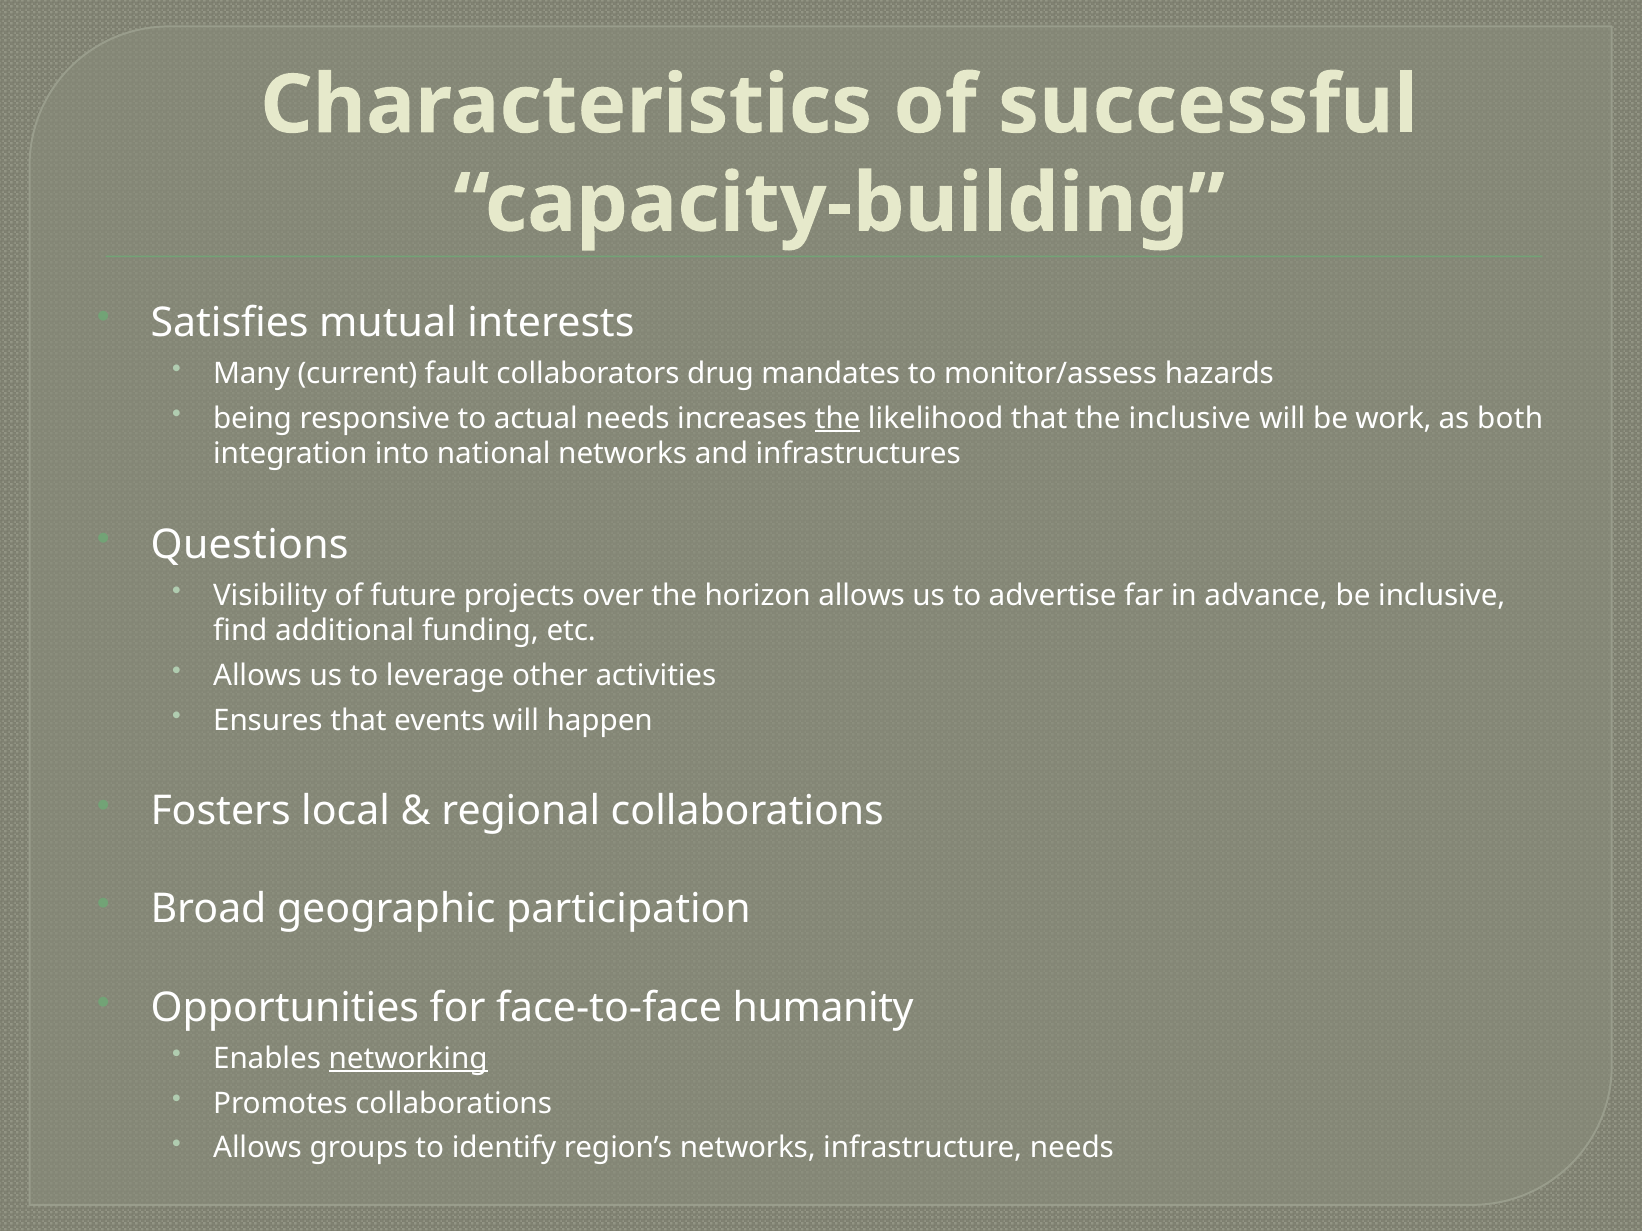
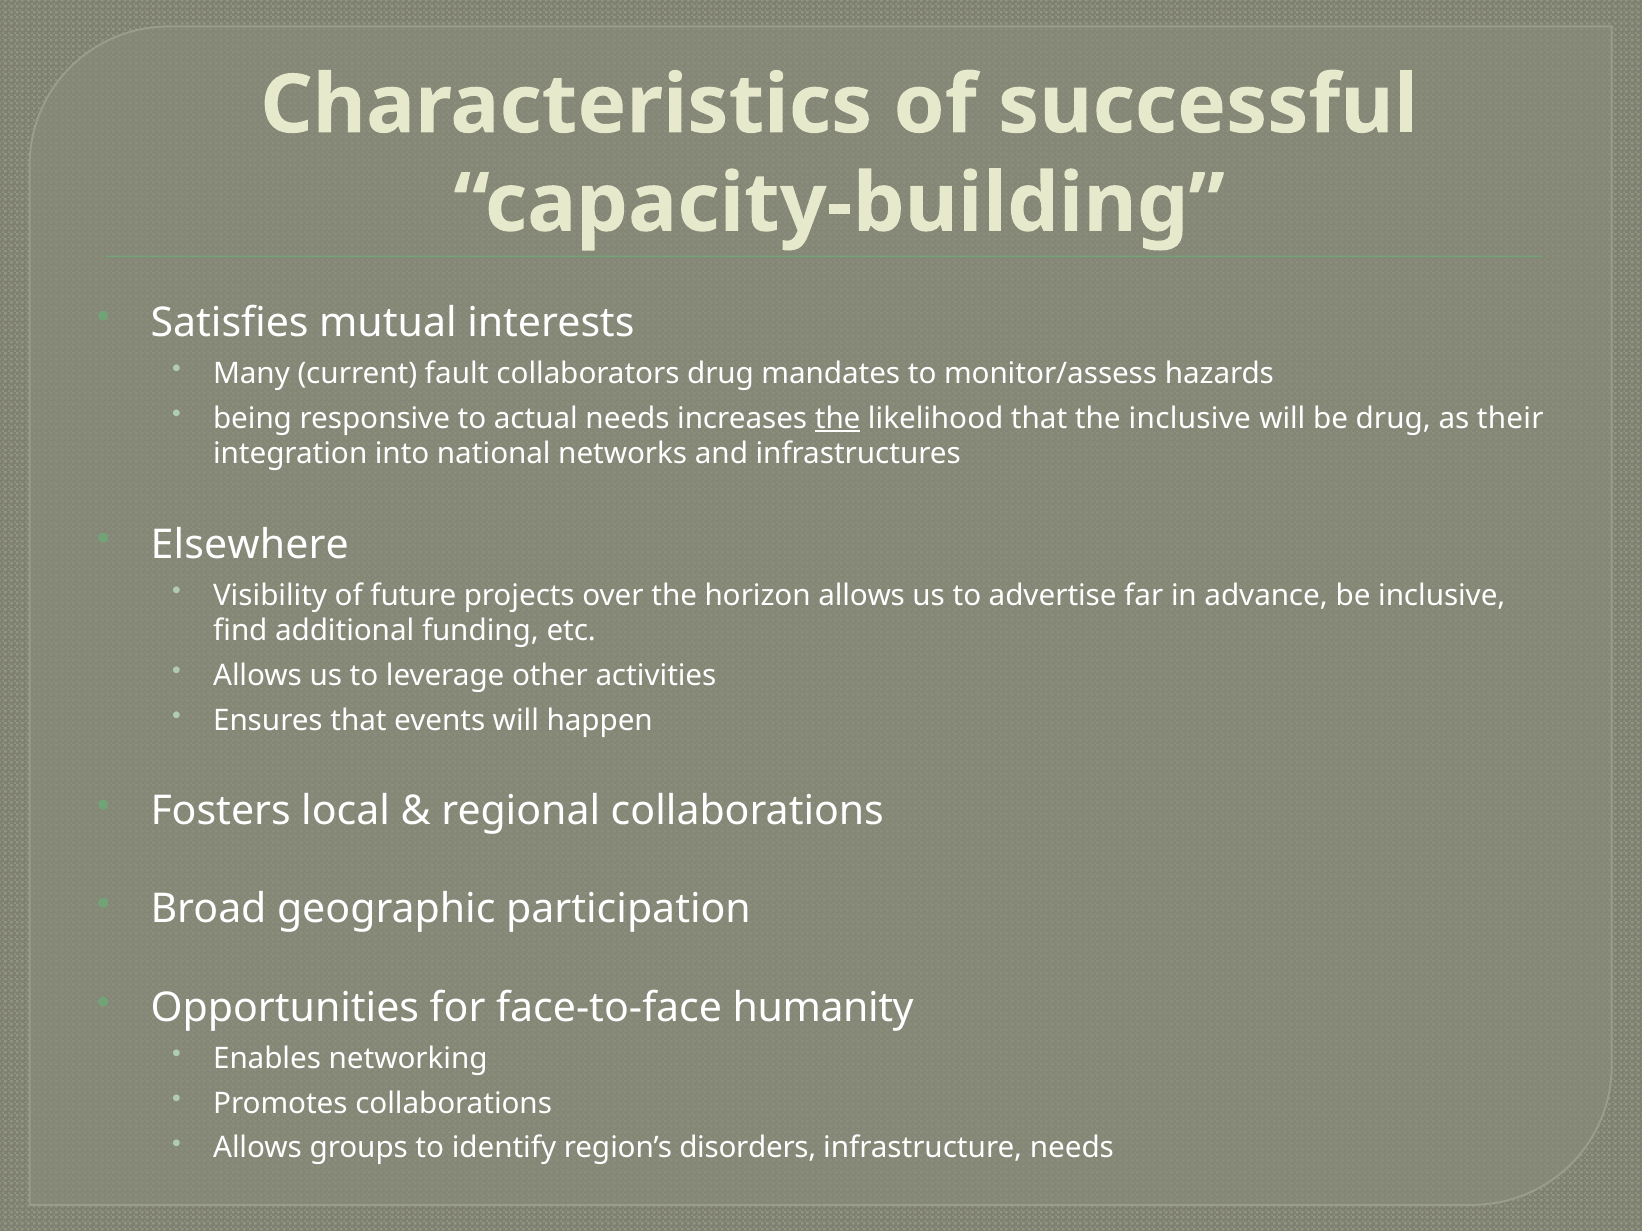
be work: work -> drug
both: both -> their
Questions: Questions -> Elsewhere
networking underline: present -> none
region’s networks: networks -> disorders
